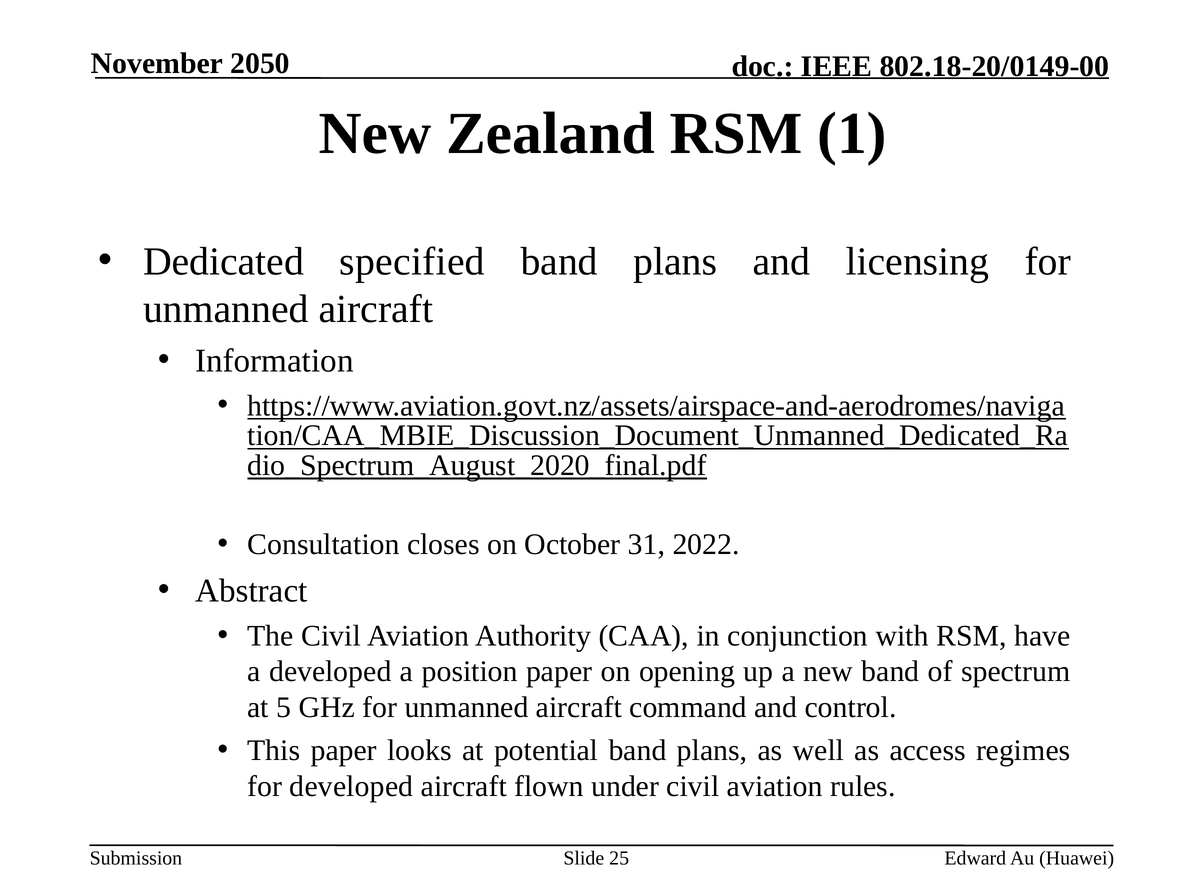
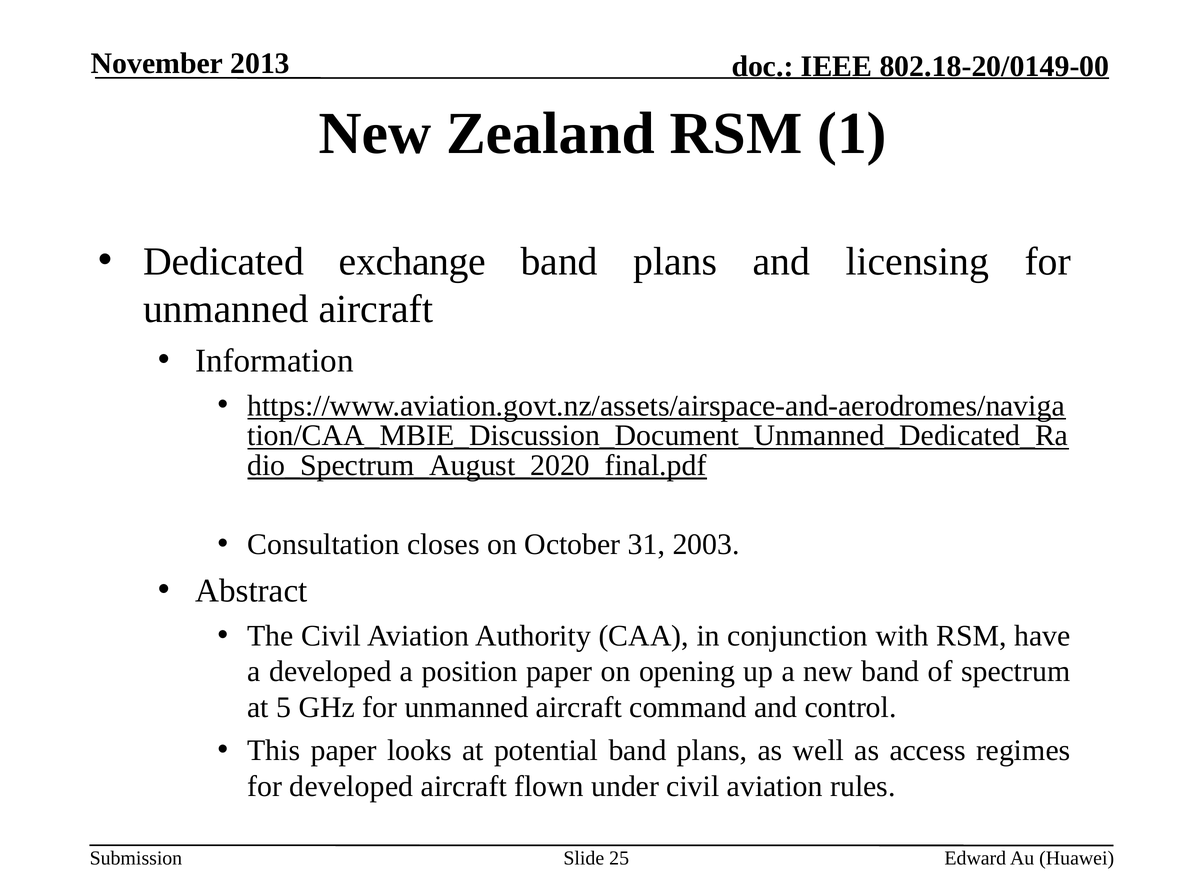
2050: 2050 -> 2013
specified: specified -> exchange
2022: 2022 -> 2003
